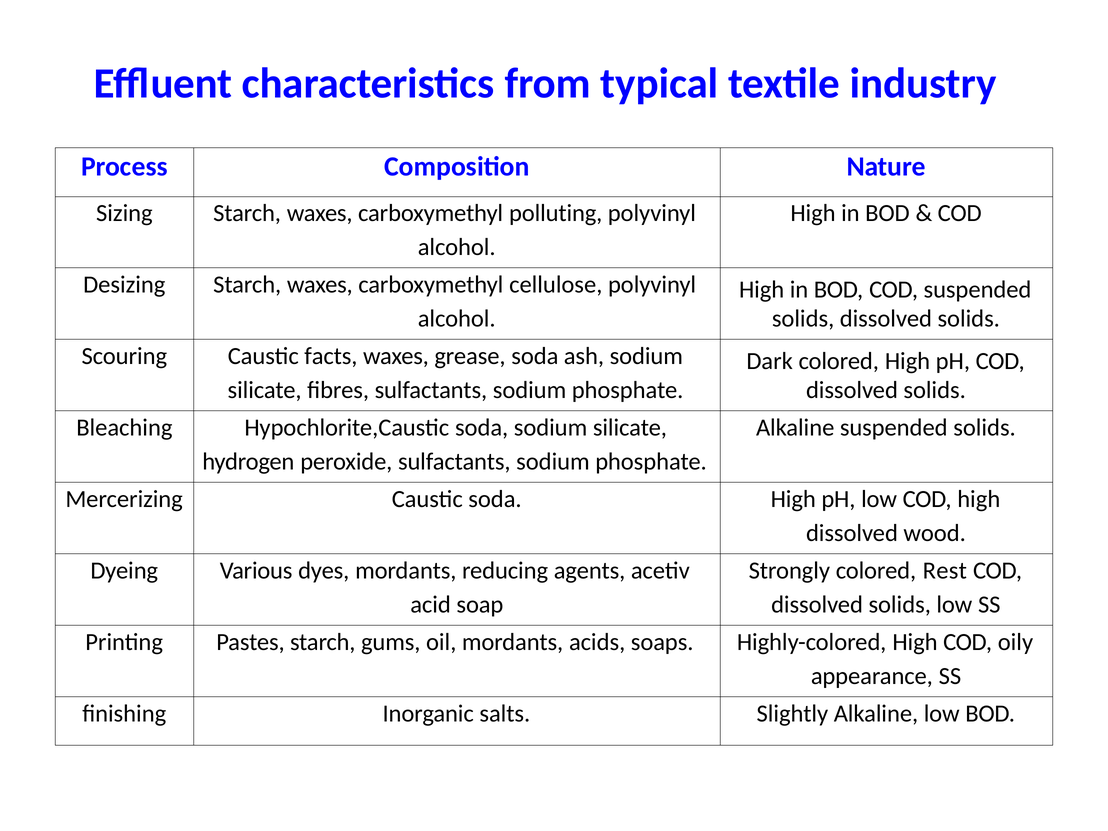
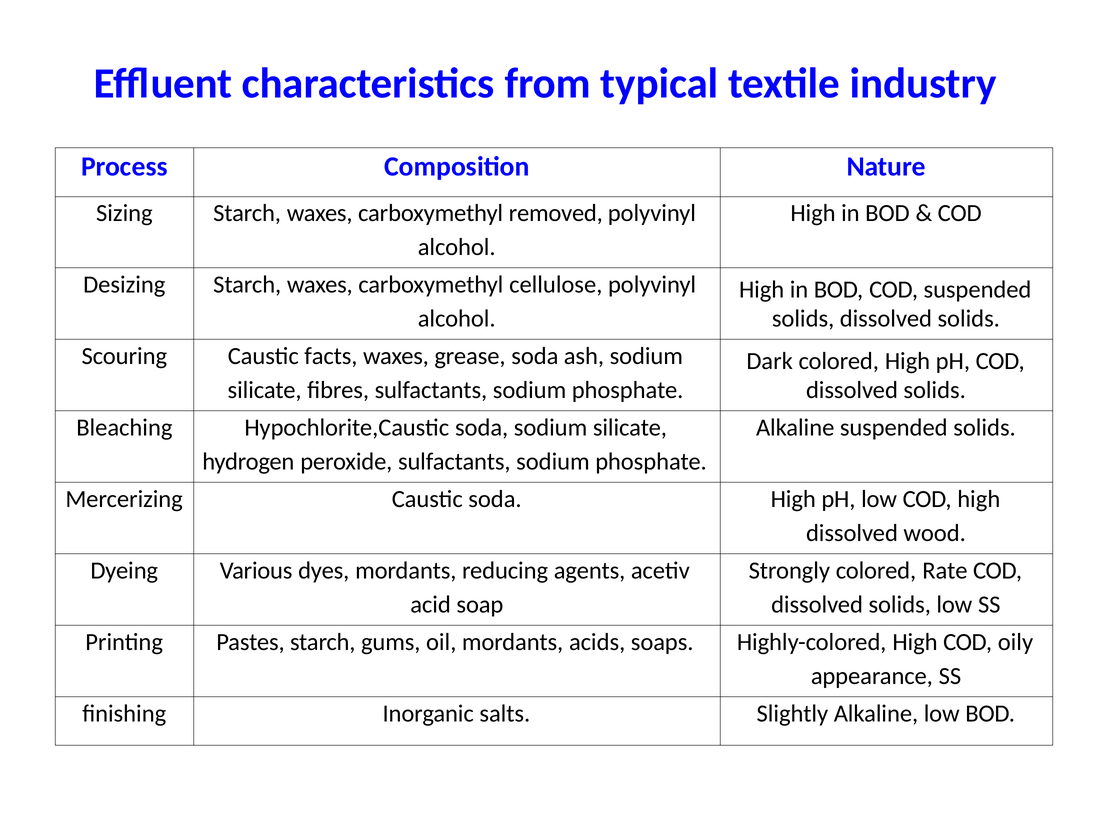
polluting: polluting -> removed
Rest: Rest -> Rate
